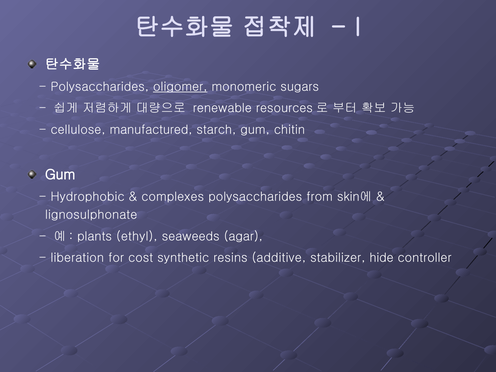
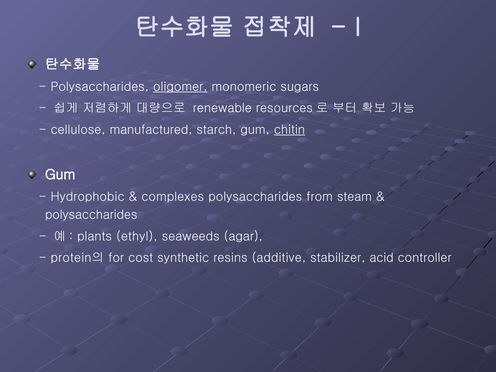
chitin underline: none -> present
skin에: skin에 -> steam
lignosulphonate at (91, 215): lignosulphonate -> polysaccharides
liberation: liberation -> protein의
hide: hide -> acid
